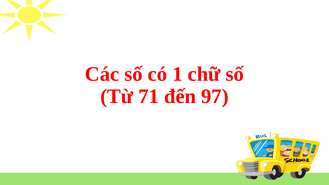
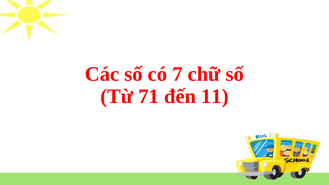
1: 1 -> 7
97: 97 -> 11
